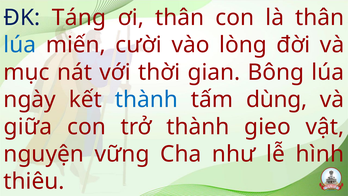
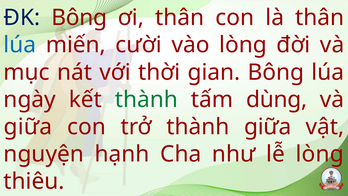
ĐK Táng: Táng -> Bông
thành at (146, 99) colour: blue -> green
thành gieo: gieo -> giữa
vững: vững -> hạnh
lễ hình: hình -> lòng
